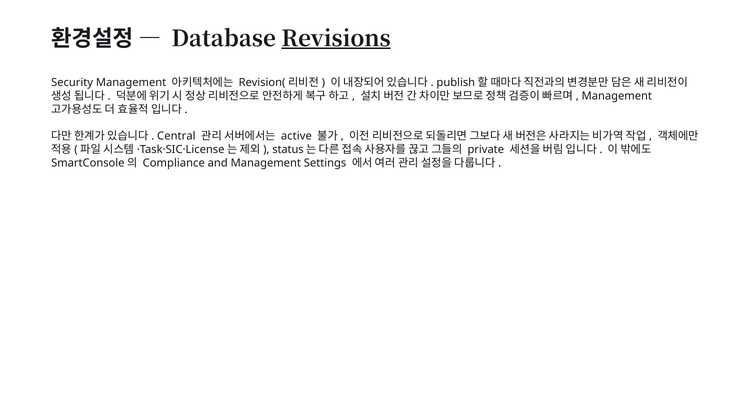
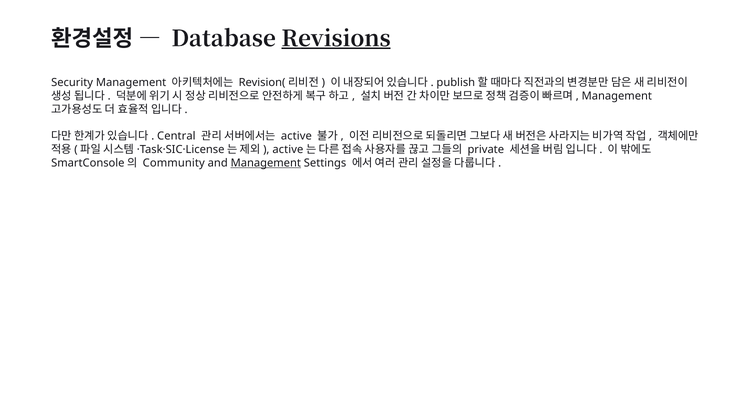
status at (288, 150): status -> active
Compliance: Compliance -> Community
Management at (266, 163) underline: none -> present
